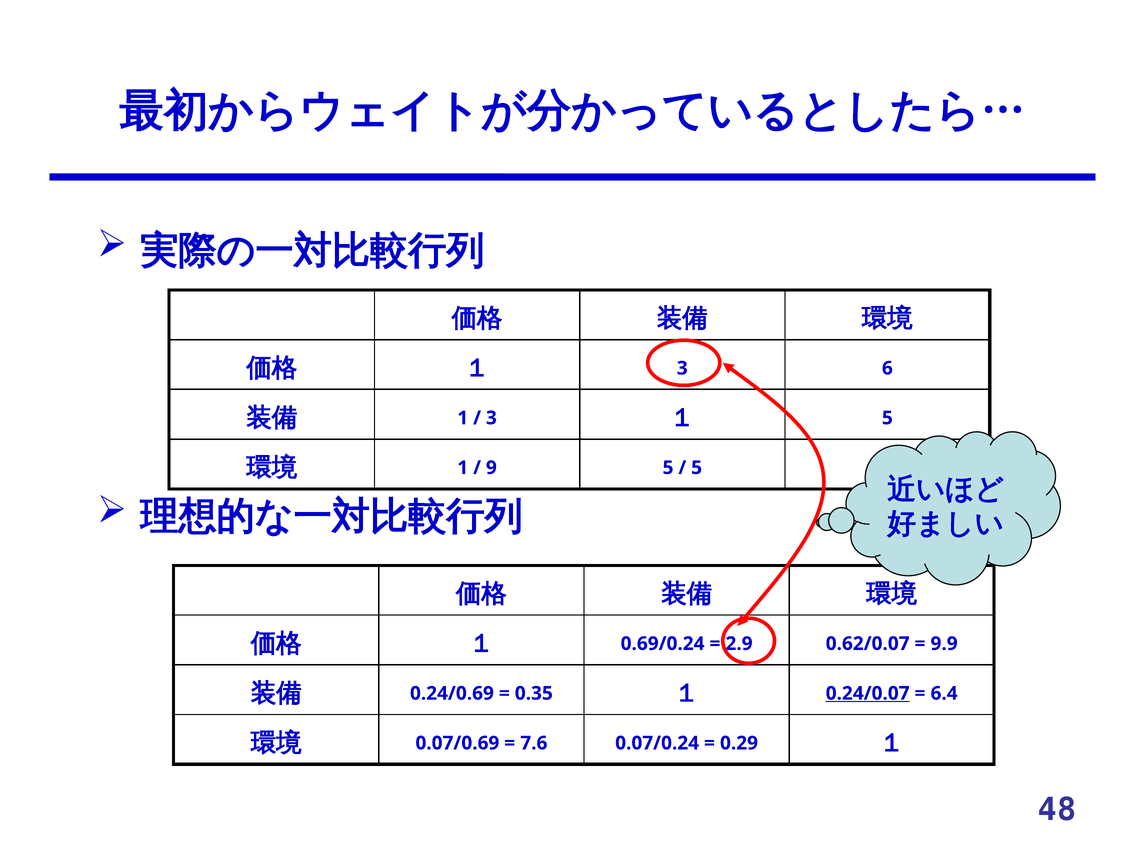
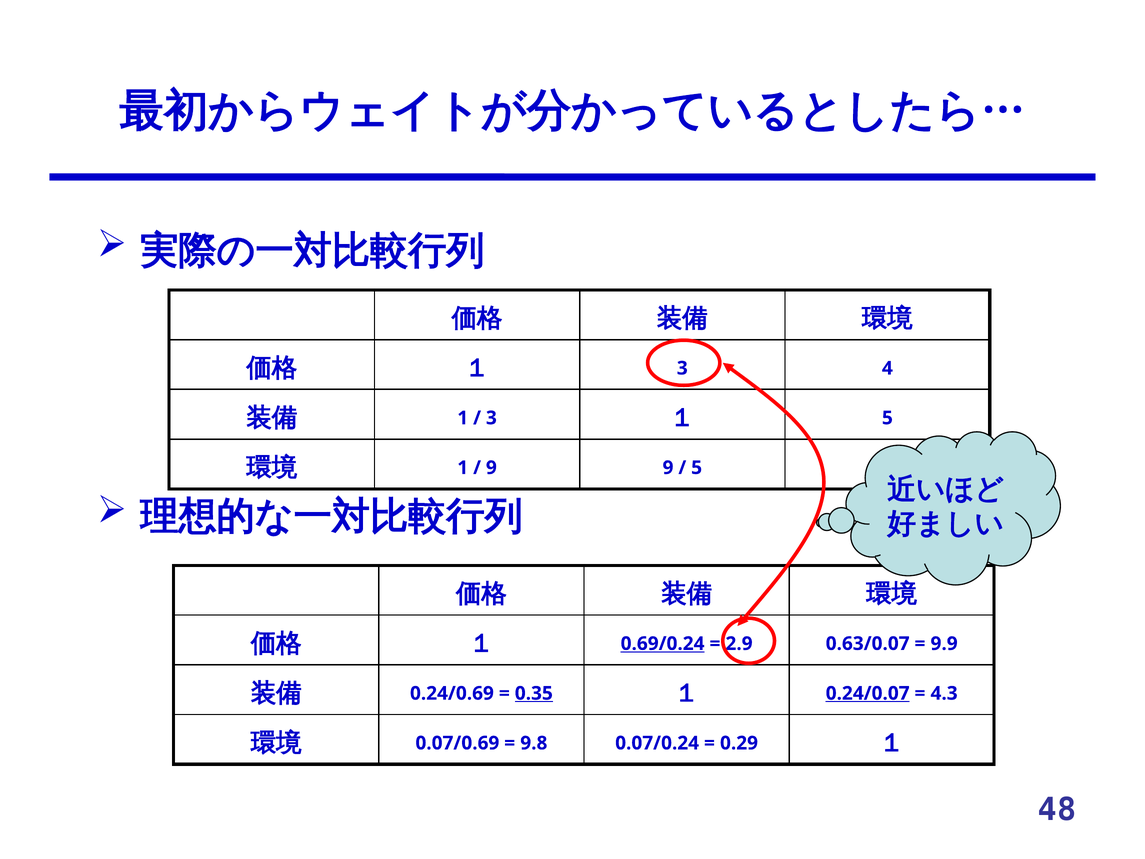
6: 6 -> 4
9 5: 5 -> 9
0.69/0.24 underline: none -> present
0.62/0.07: 0.62/0.07 -> 0.63/0.07
0.35 underline: none -> present
6.4: 6.4 -> 4.3
7.6: 7.6 -> 9.8
